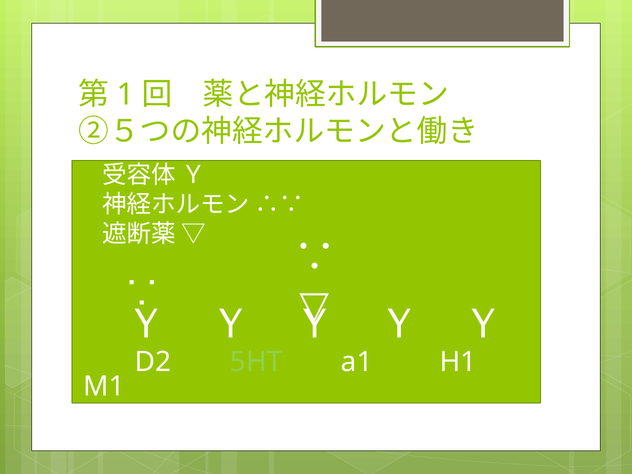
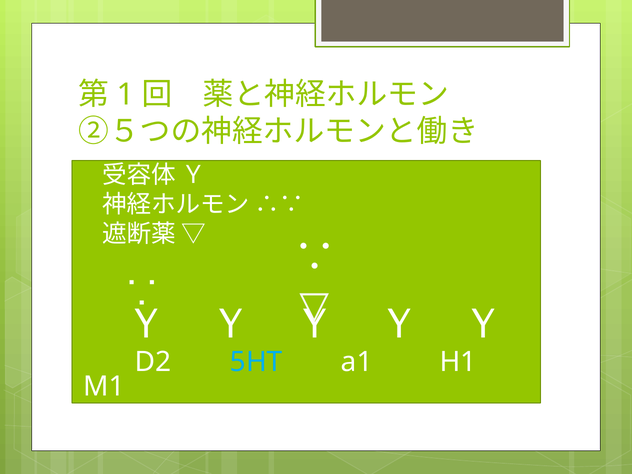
5HT colour: light green -> light blue
